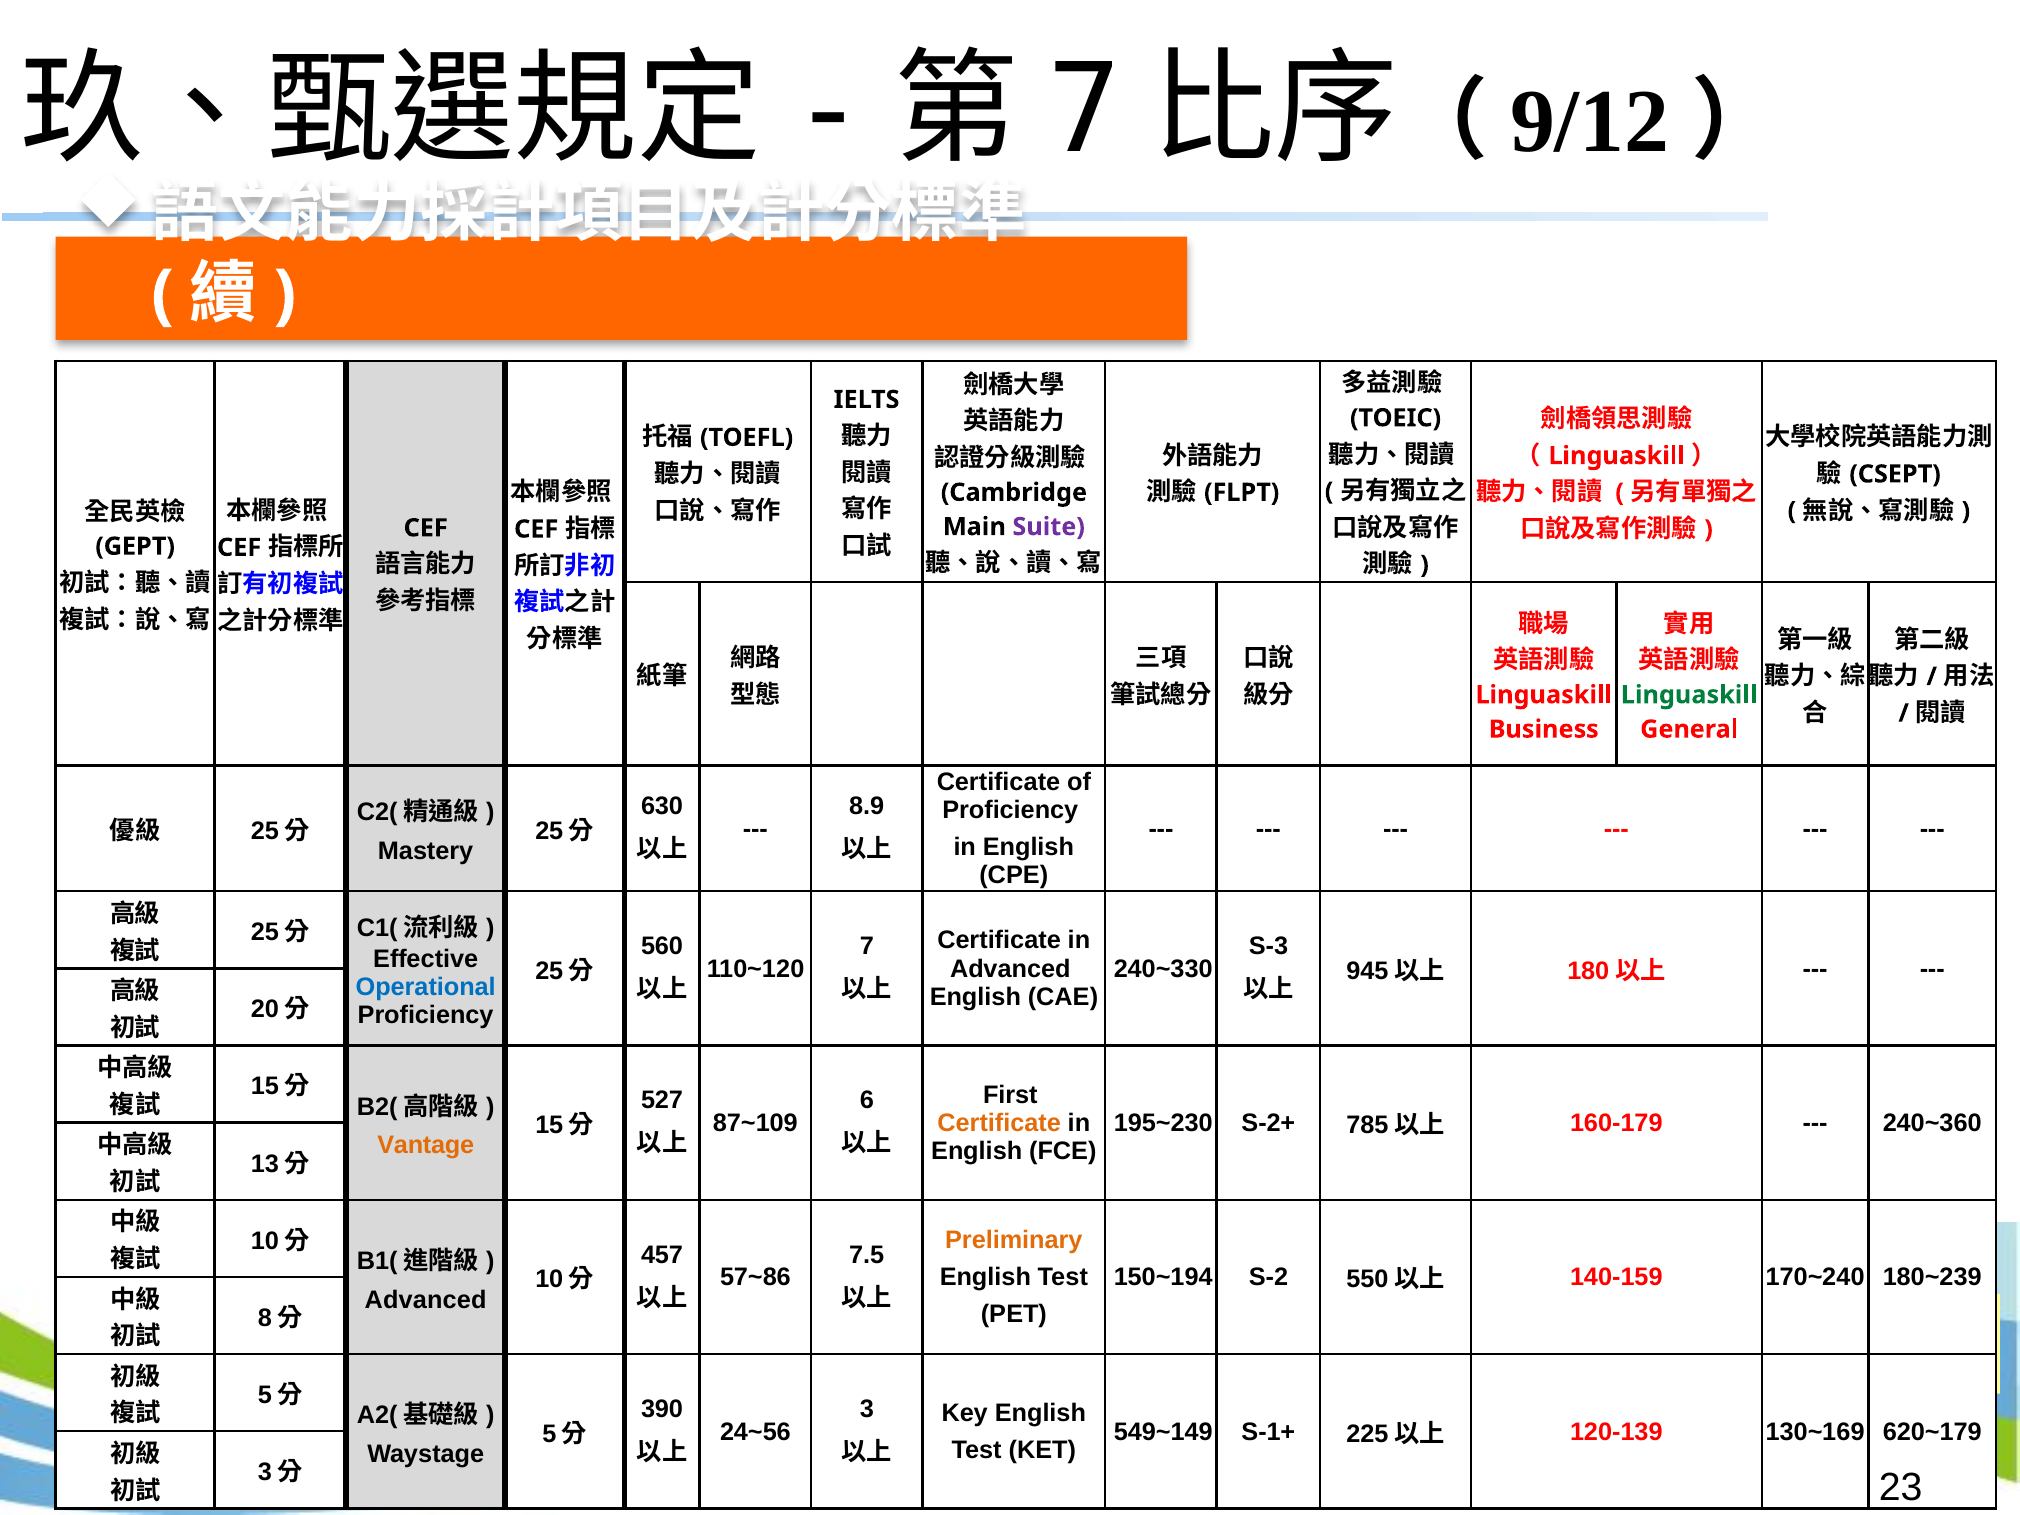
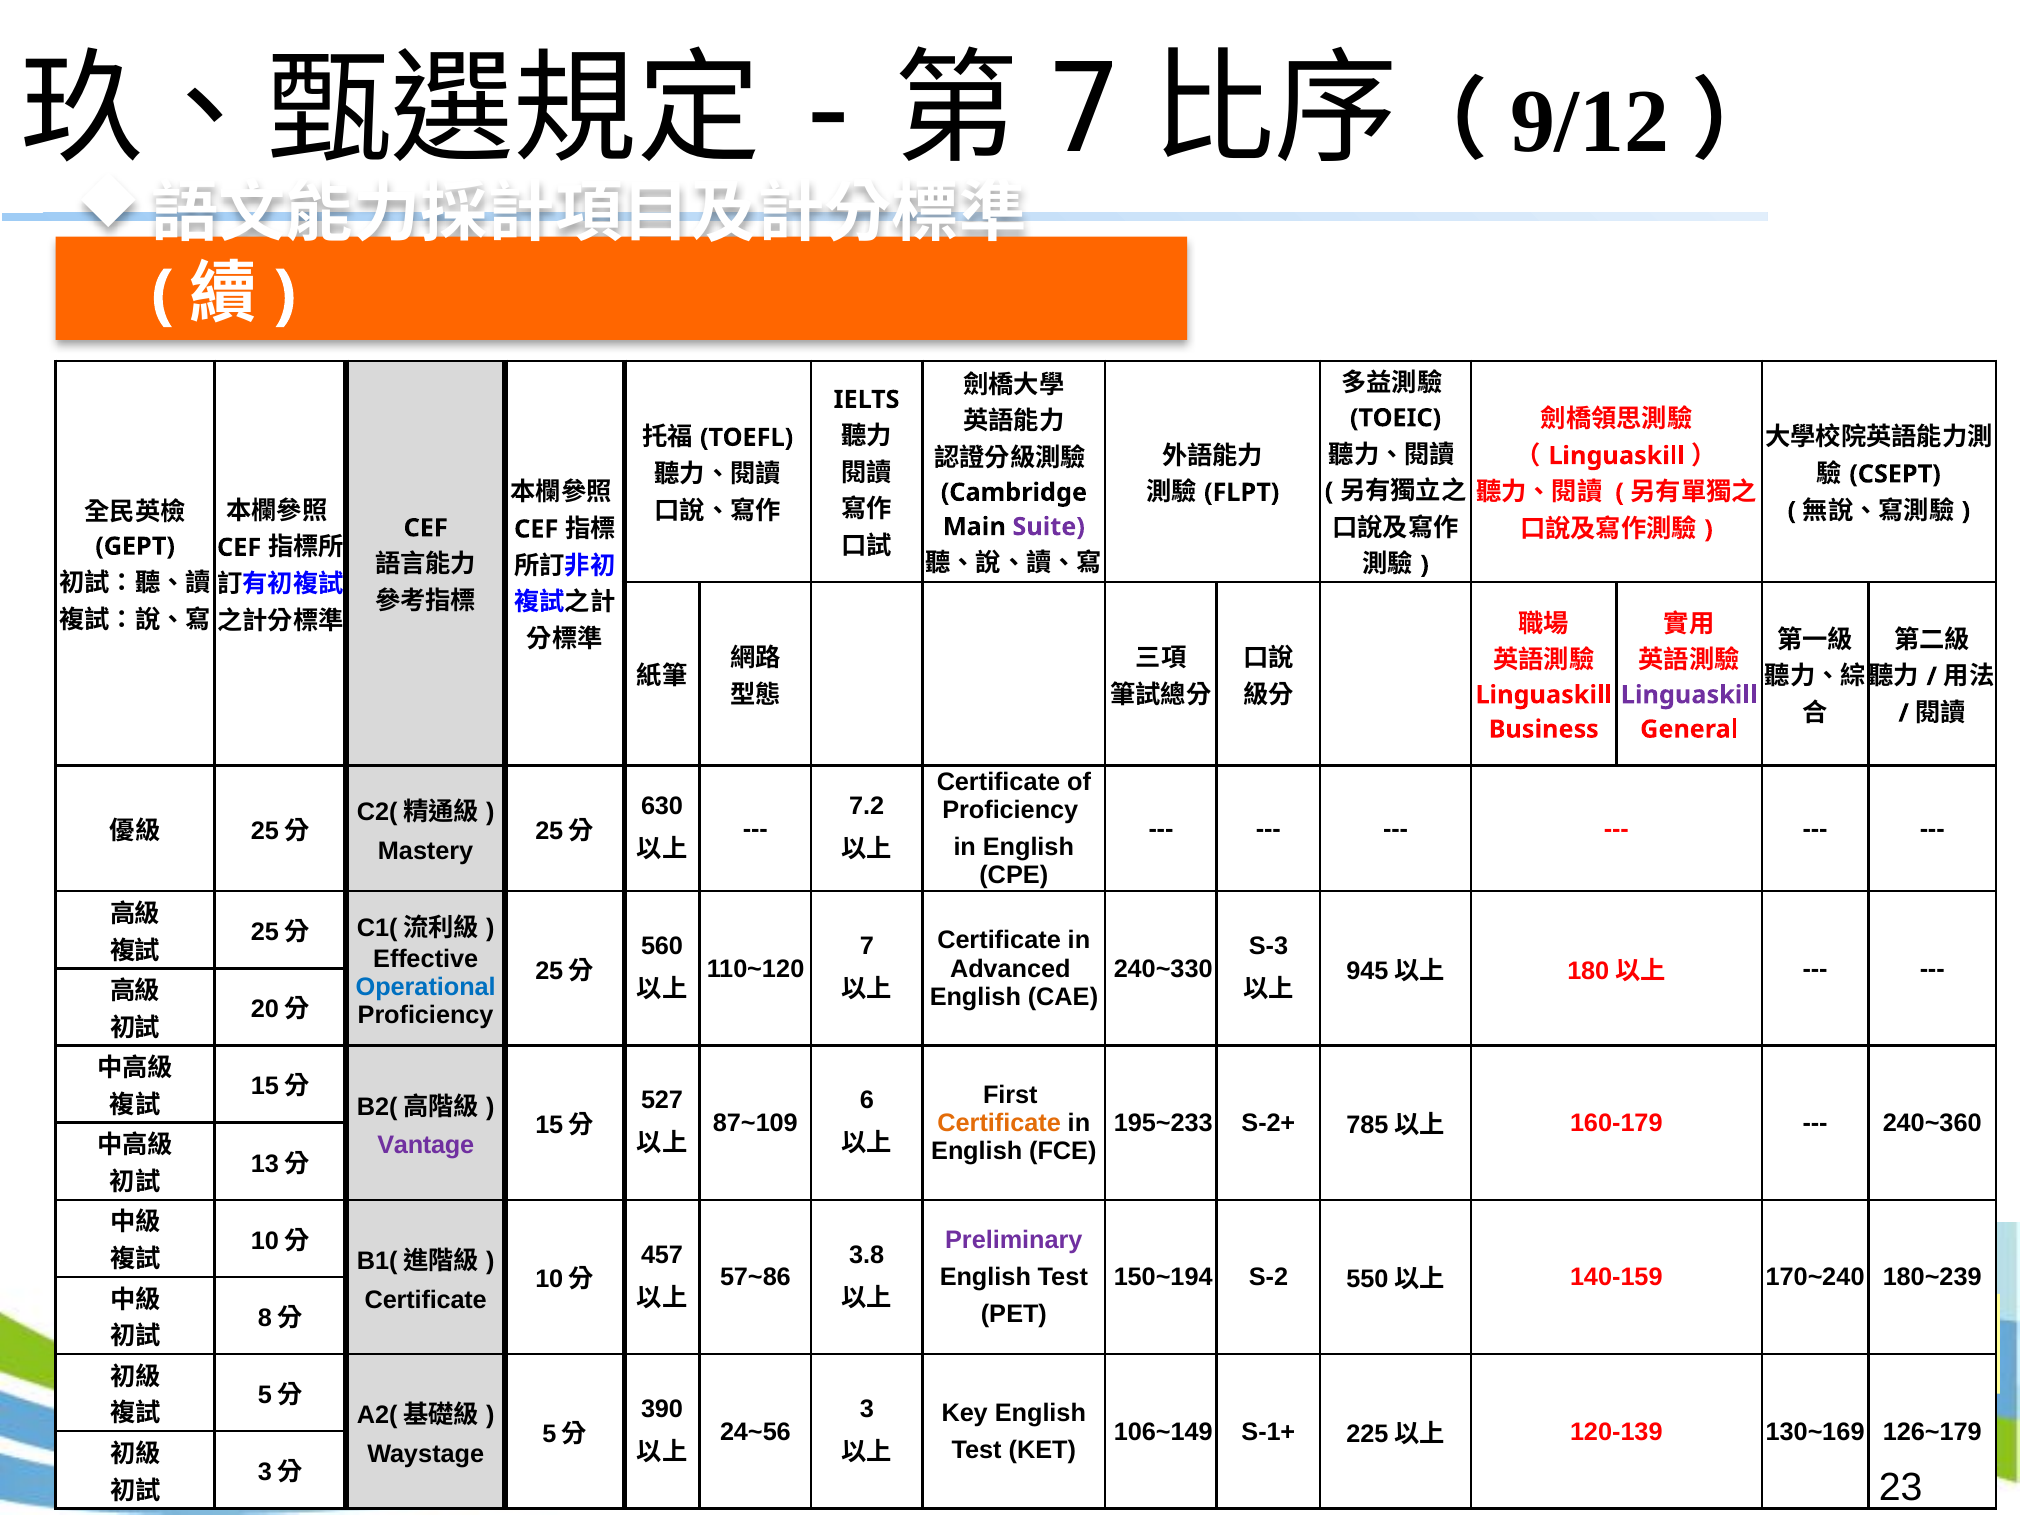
Linguaskill at (1689, 695) colour: green -> purple
8.9: 8.9 -> 7.2
195~230: 195~230 -> 195~233
Vantage colour: orange -> purple
Preliminary colour: orange -> purple
7.5: 7.5 -> 3.8
Advanced at (426, 1300): Advanced -> Certificate
549~149: 549~149 -> 106~149
620~179: 620~179 -> 126~179
